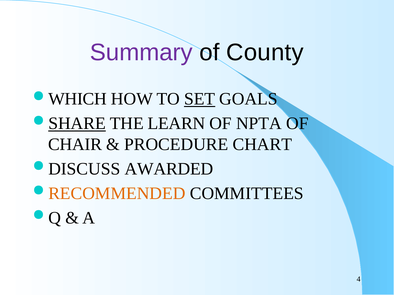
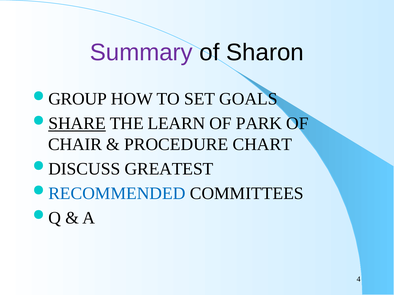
County: County -> Sharon
WHICH: WHICH -> GROUP
SET underline: present -> none
NPTA: NPTA -> PARK
AWARDED: AWARDED -> GREATEST
RECOMMENDED colour: orange -> blue
